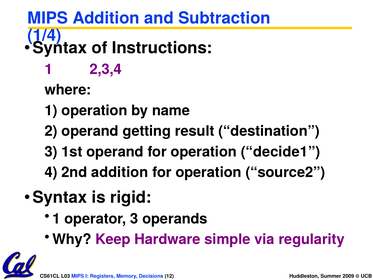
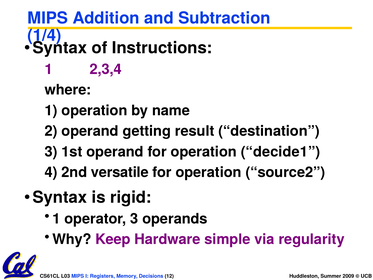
2nd addition: addition -> versatile
